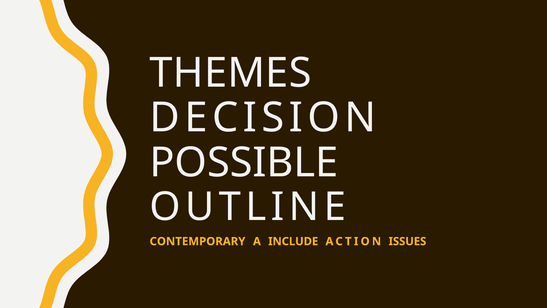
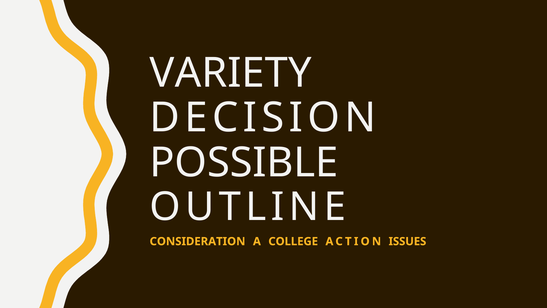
THEMES: THEMES -> VARIETY
CONTEMPORARY: CONTEMPORARY -> CONSIDERATION
INCLUDE: INCLUDE -> COLLEGE
